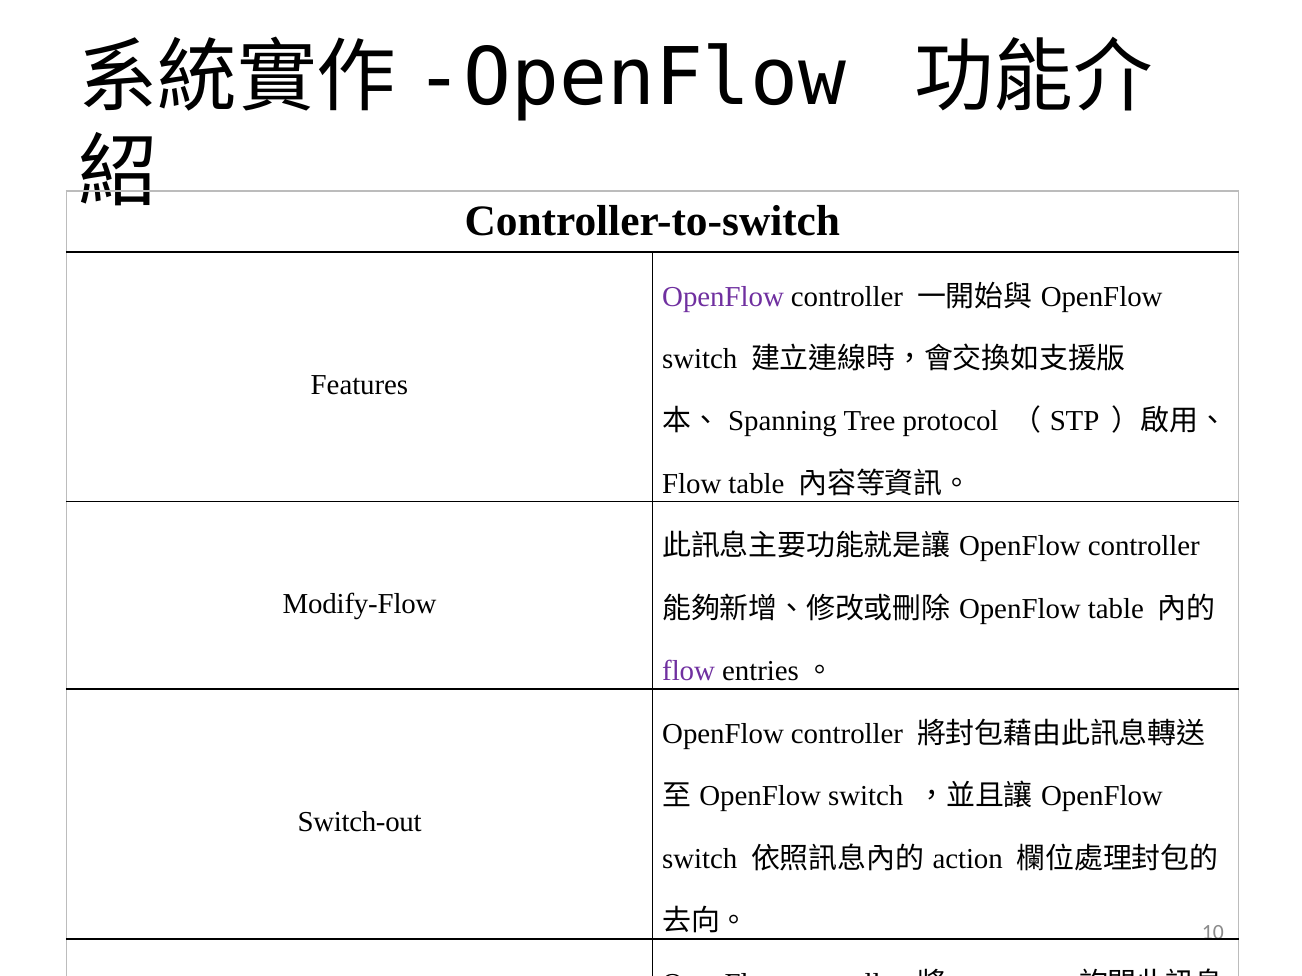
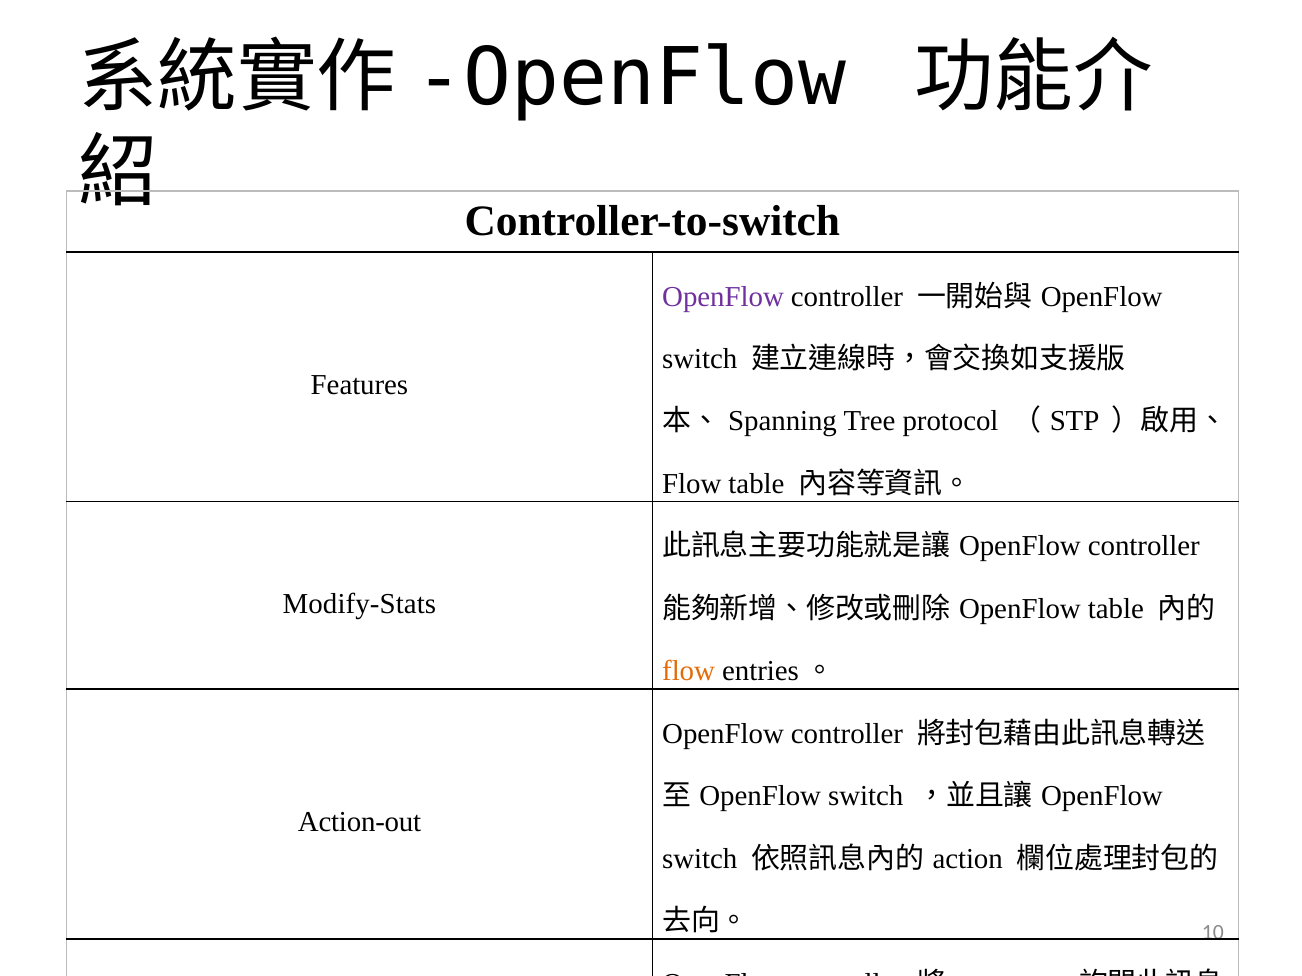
Modify-Flow: Modify-Flow -> Modify-Stats
flow at (689, 672) colour: purple -> orange
Switch-out: Switch-out -> Action-out
